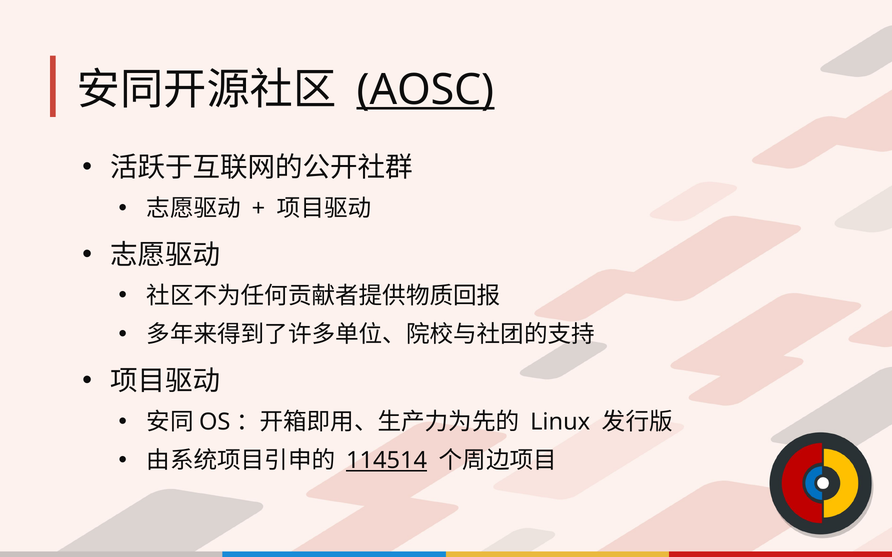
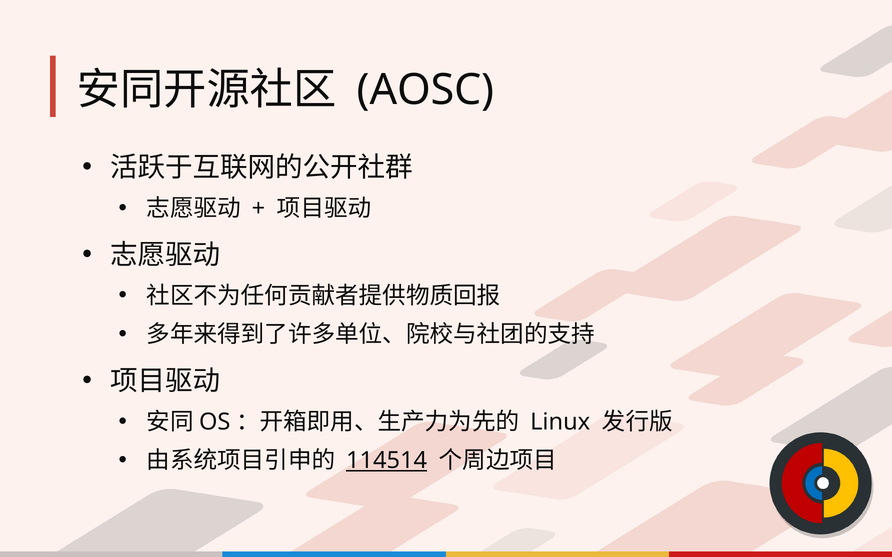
AOSC underline: present -> none
